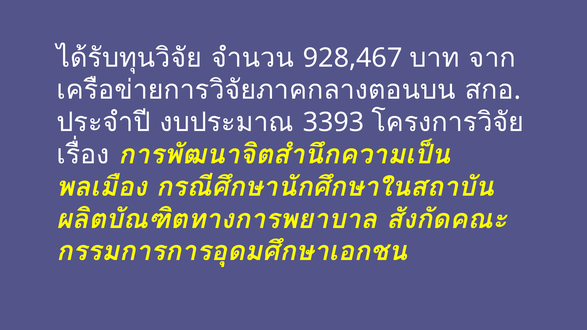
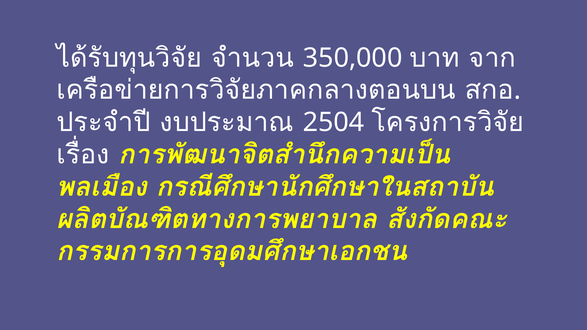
928,467: 928,467 -> 350,000
3393: 3393 -> 2504
